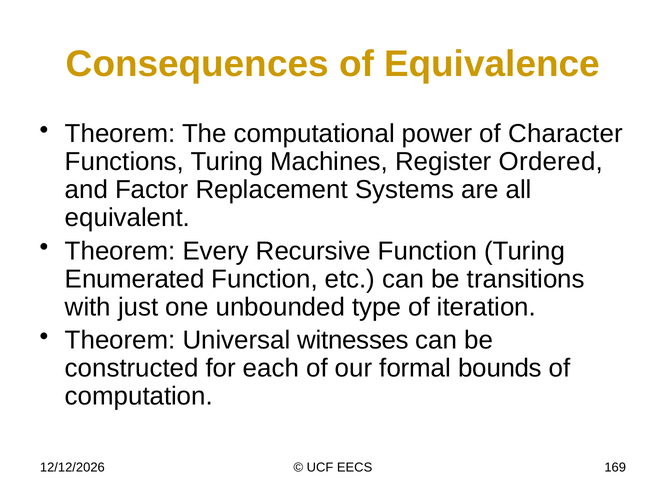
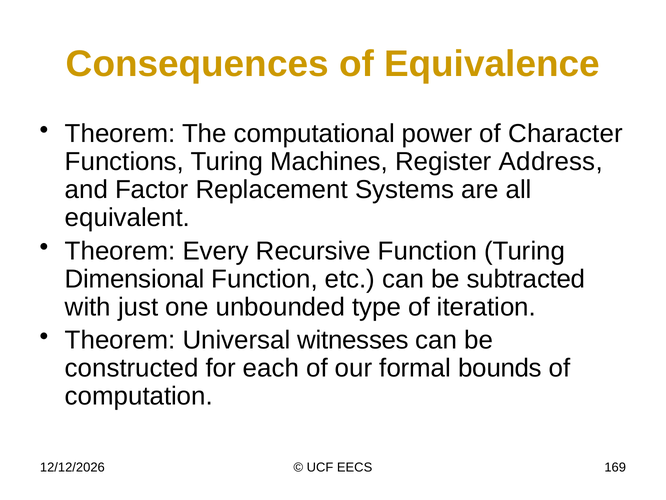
Ordered: Ordered -> Address
Enumerated: Enumerated -> Dimensional
transitions: transitions -> subtracted
